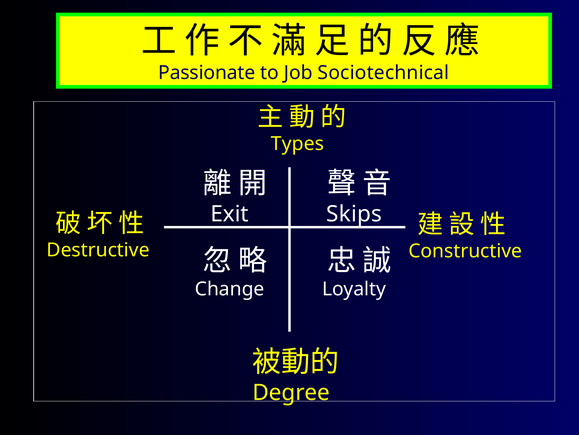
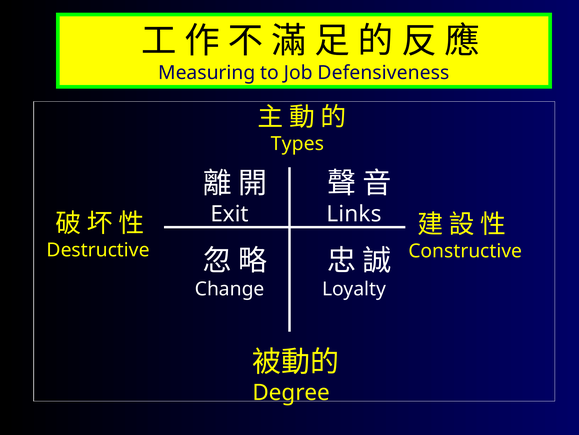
Passionate: Passionate -> Measuring
Sociotechnical: Sociotechnical -> Defensiveness
Skips: Skips -> Links
